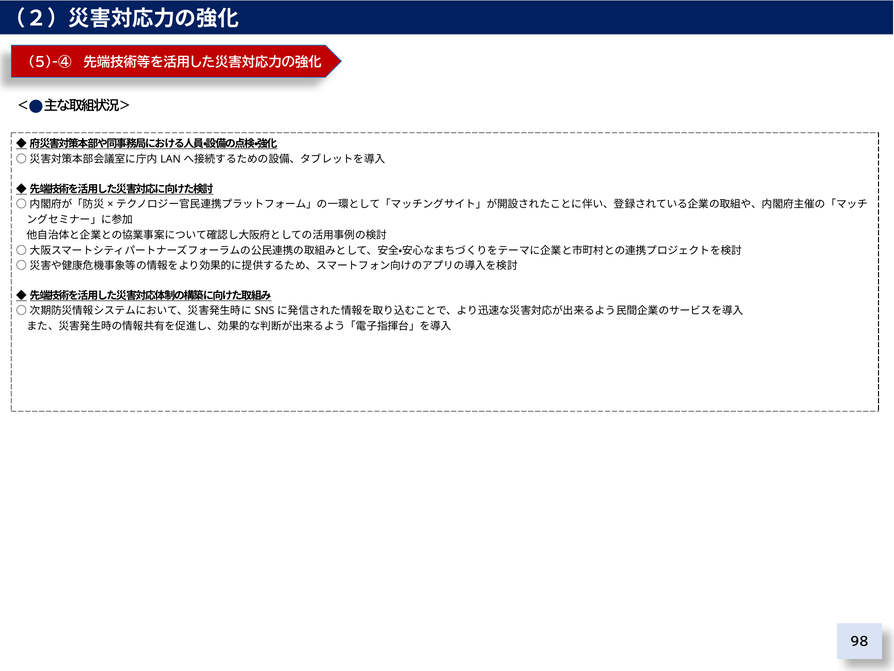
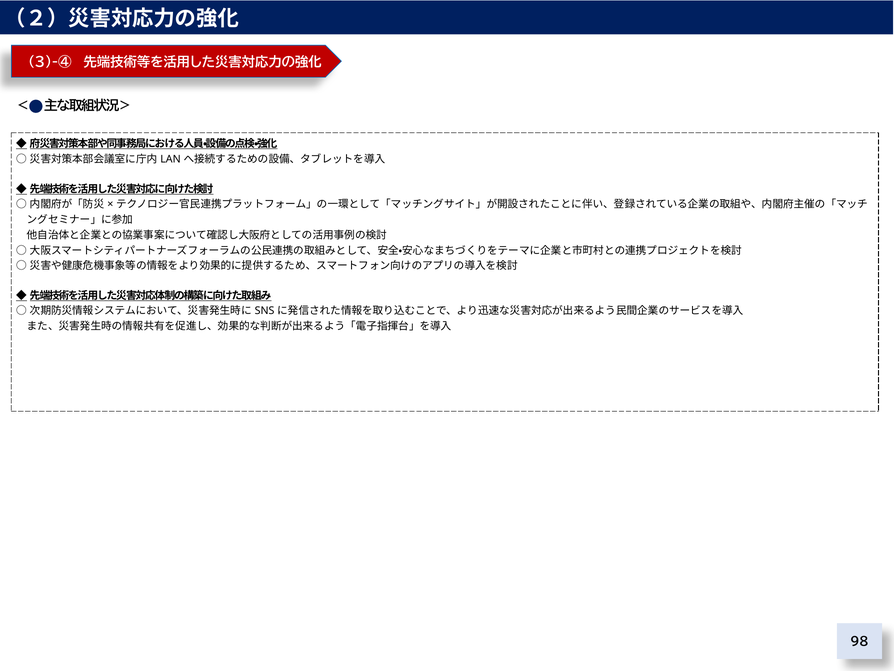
5)-④: 5)-④ -> 3)-④
